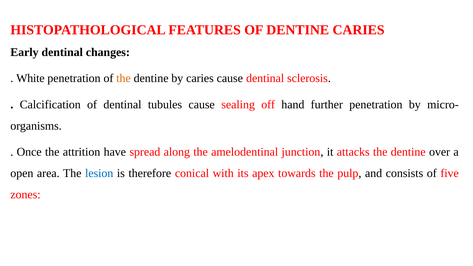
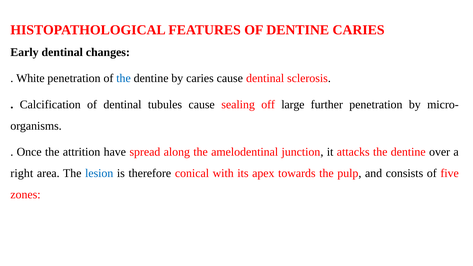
the at (124, 78) colour: orange -> blue
hand: hand -> large
open: open -> right
